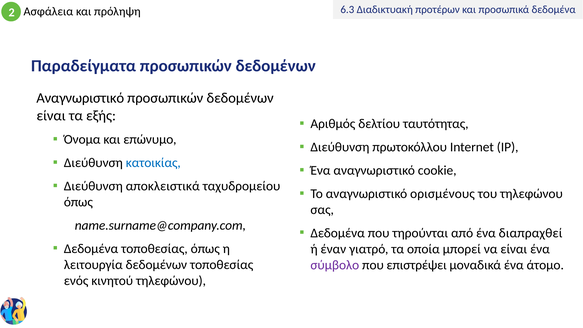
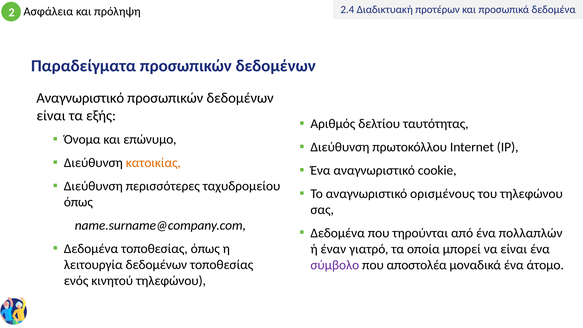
6.3: 6.3 -> 2.4
κατοικίας colour: blue -> orange
αποκλειστικά: αποκλειστικά -> περισσότερες
διαπραχθεί: διαπραχθεί -> πολλαπλών
επιστρέψει: επιστρέψει -> αποστολέα
